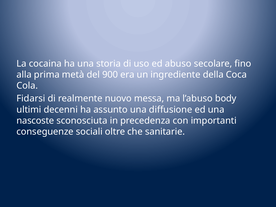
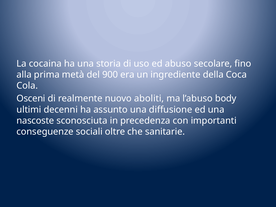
Fidarsi: Fidarsi -> Osceni
messa: messa -> aboliti
